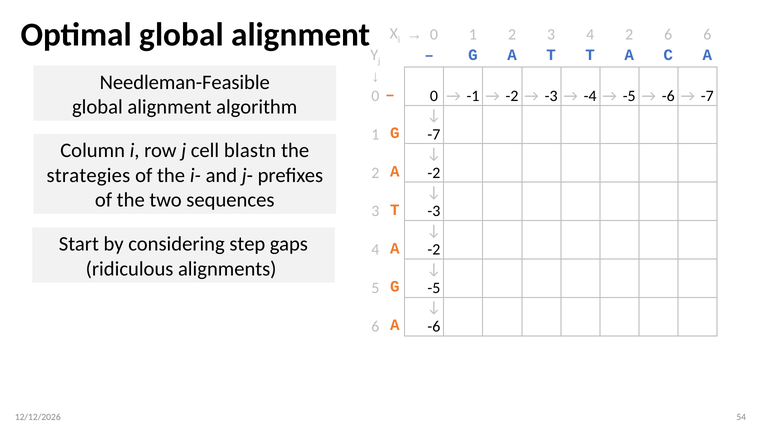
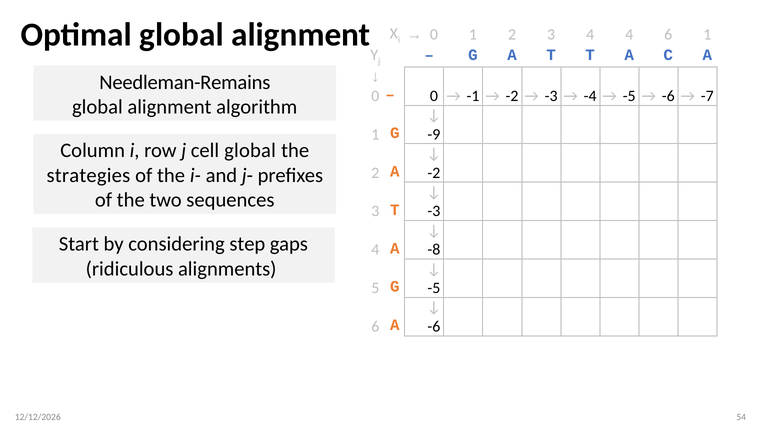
4 2: 2 -> 4
6 6: 6 -> 1
Needleman-Feasible: Needleman-Feasible -> Needleman-Remains
G -7: -7 -> -9
cell blastn: blastn -> global
4 A -2: -2 -> -8
